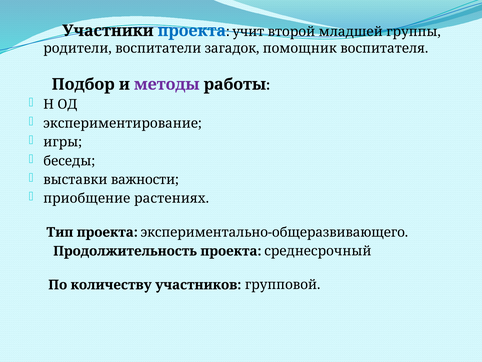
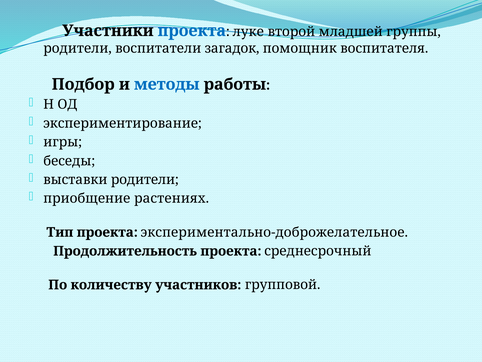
учит: учит -> луке
методы colour: purple -> blue
выставки важности: важности -> родители
экспериментально-общеразвивающего: экспериментально-общеразвивающего -> экспериментально-доброжелательное
